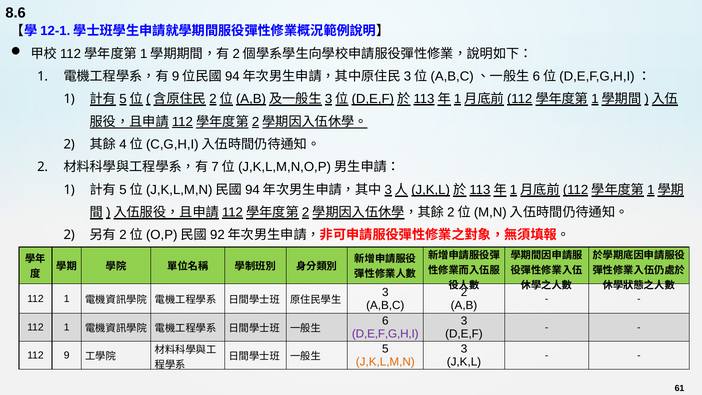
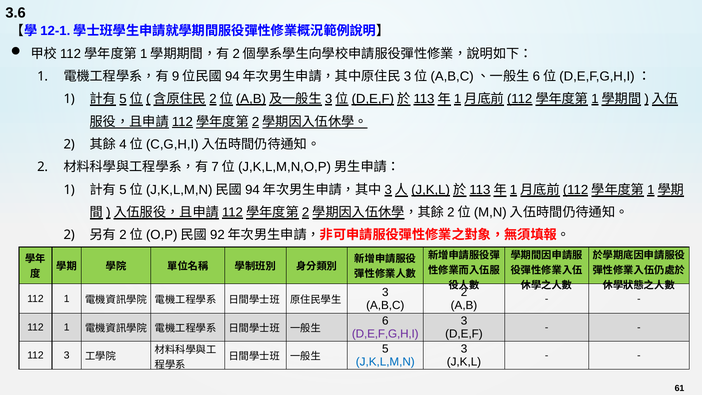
8.6: 8.6 -> 3.6
112 9: 9 -> 3
J,K,L,M,N colour: orange -> blue
